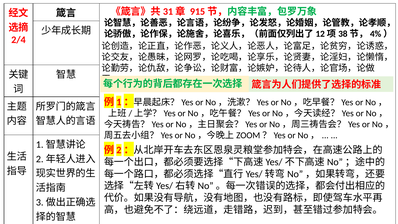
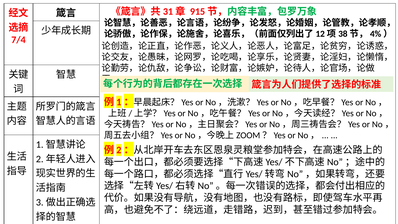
2/4: 2/4 -> 7/4
